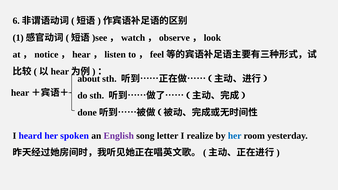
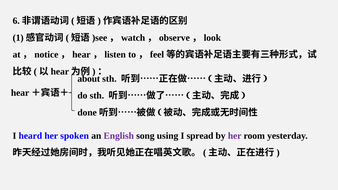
letter: letter -> using
realize: realize -> spread
her at (235, 136) colour: blue -> purple
